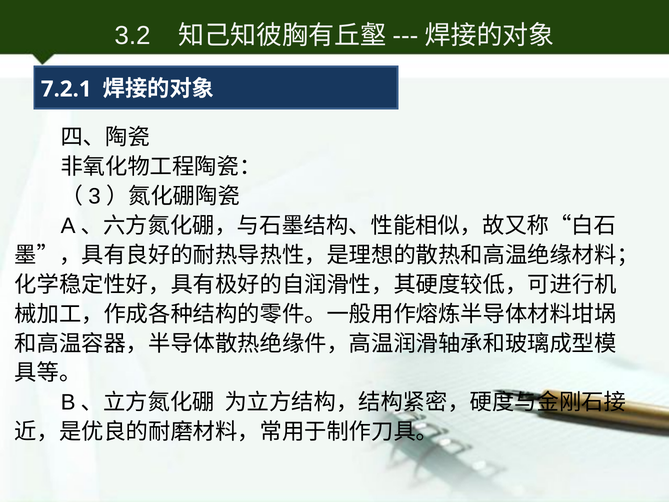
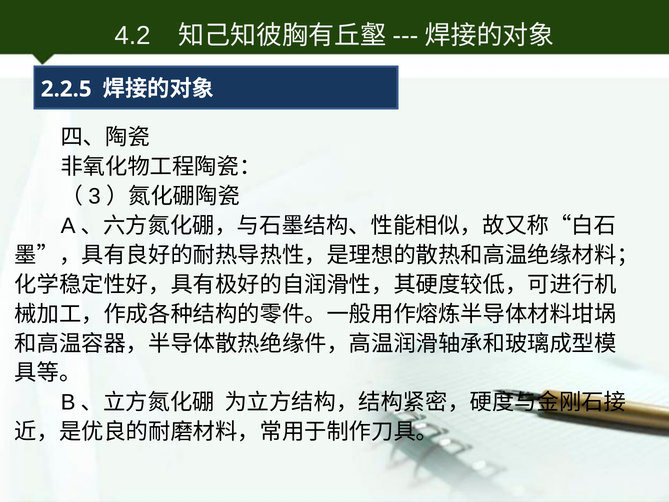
3.2: 3.2 -> 4.2
7.2.1: 7.2.1 -> 2.2.5
